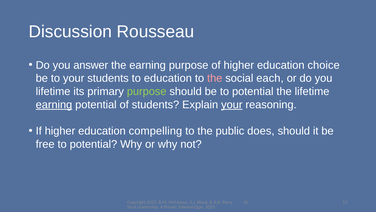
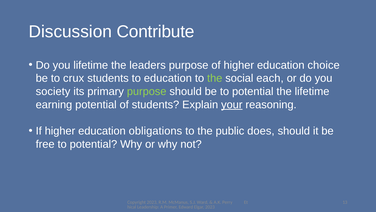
Rousseau: Rousseau -> Contribute
you answer: answer -> lifetime
the earning: earning -> leaders
to your: your -> crux
the at (215, 78) colour: pink -> light green
lifetime at (53, 91): lifetime -> society
earning at (54, 104) underline: present -> none
compelling: compelling -> obligations
